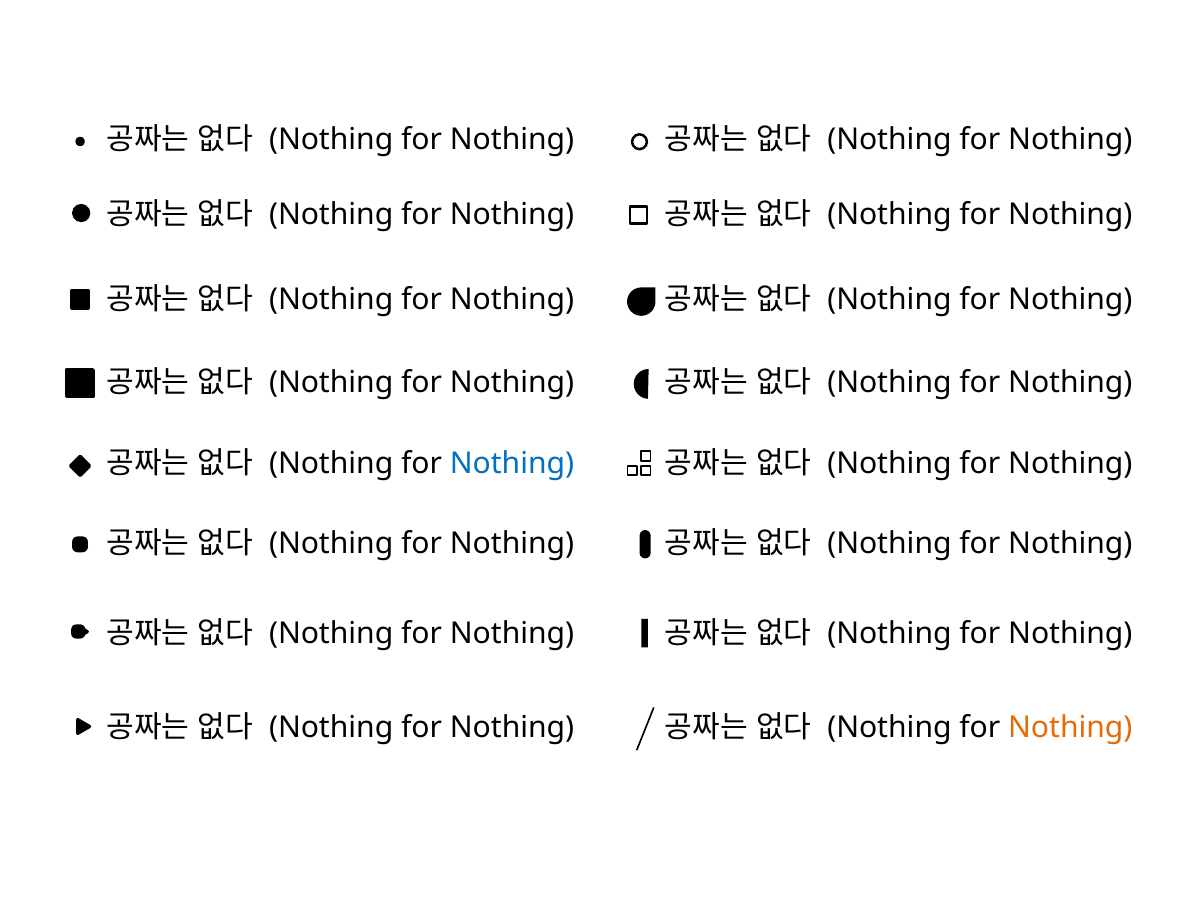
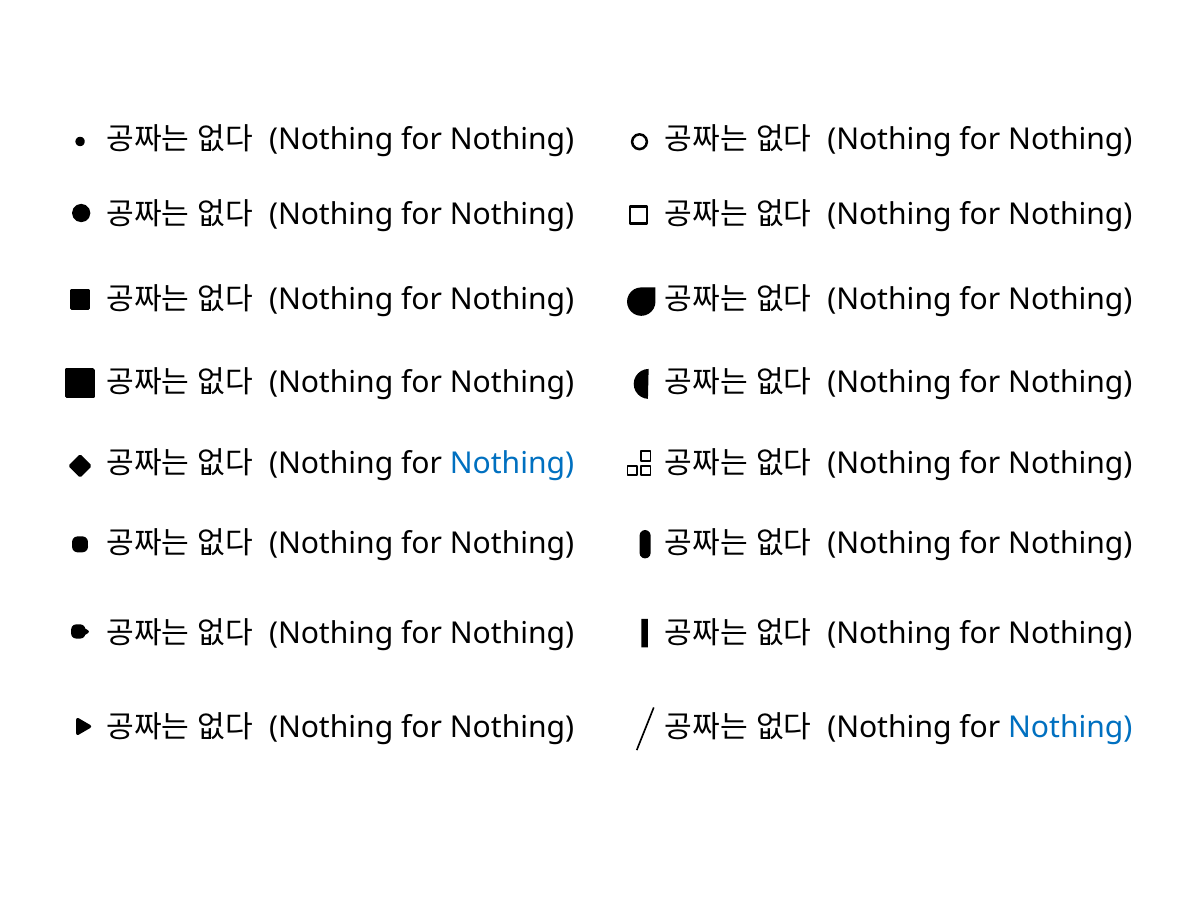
Nothing at (1070, 728) colour: orange -> blue
